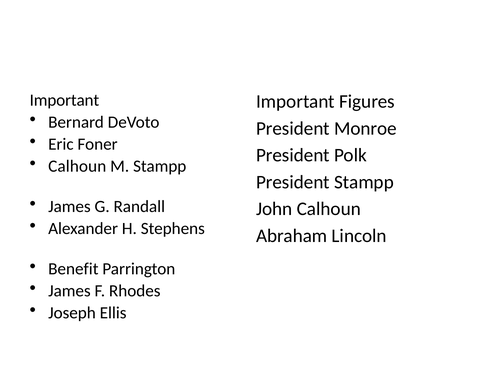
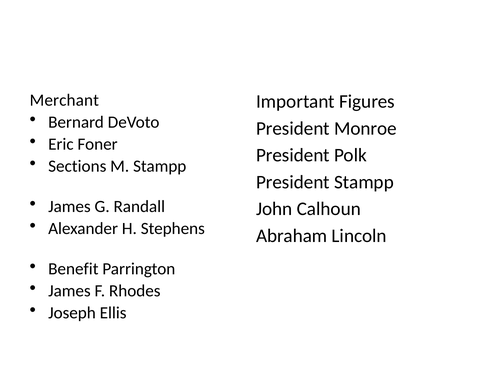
Important at (64, 100): Important -> Merchant
Calhoun at (77, 166): Calhoun -> Sections
